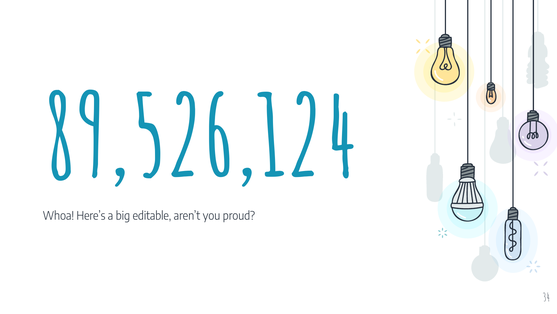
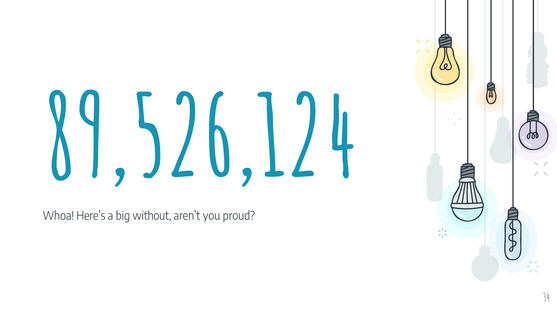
editable: editable -> without
